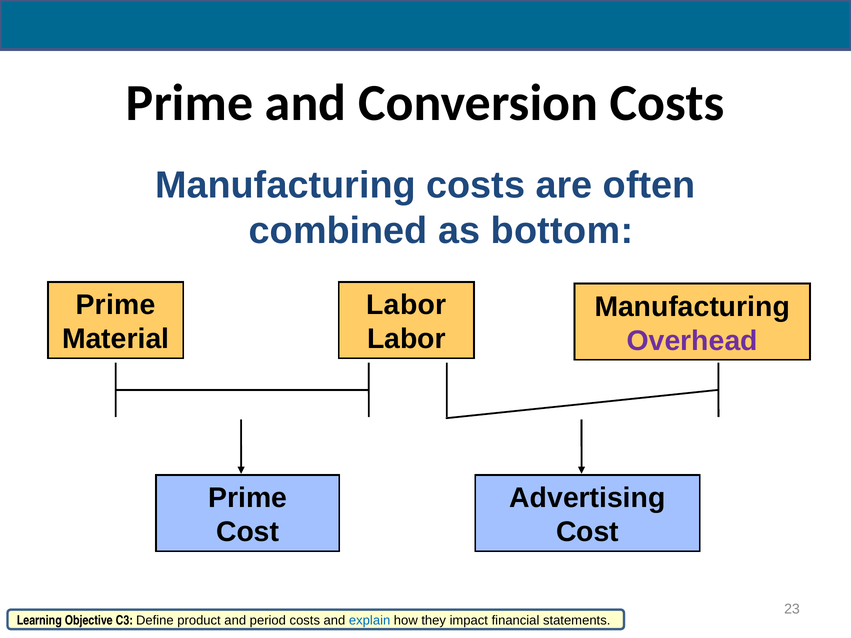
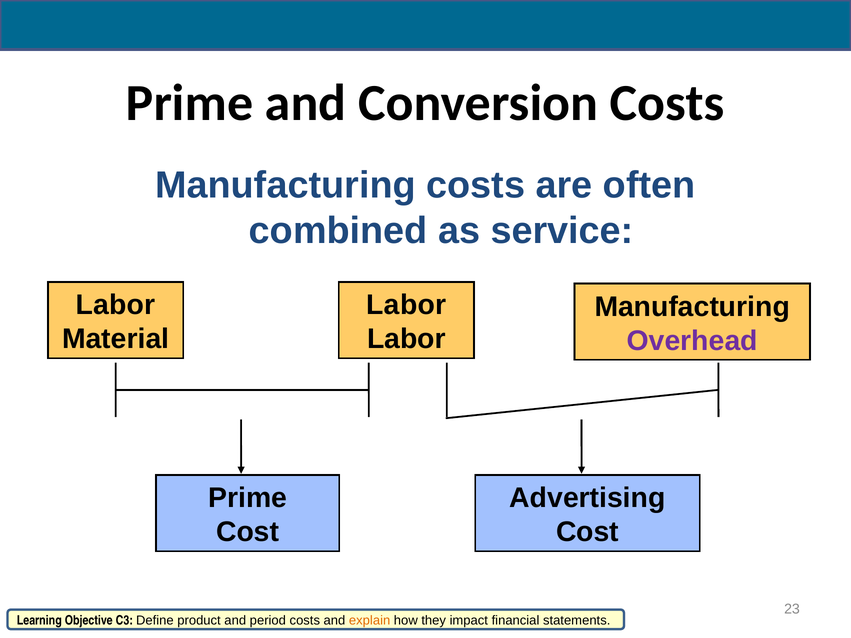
bottom: bottom -> service
Prime at (116, 305): Prime -> Labor
explain colour: blue -> orange
